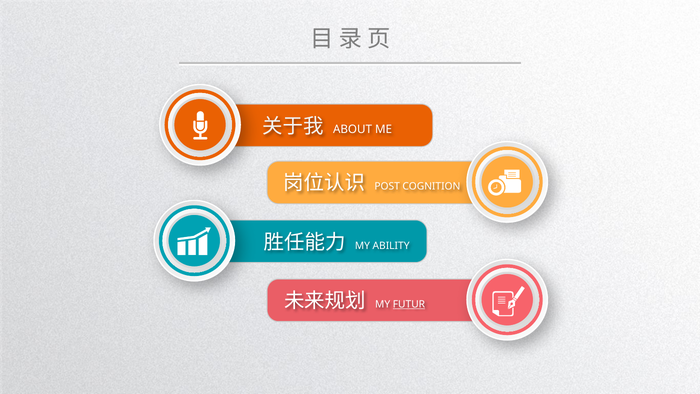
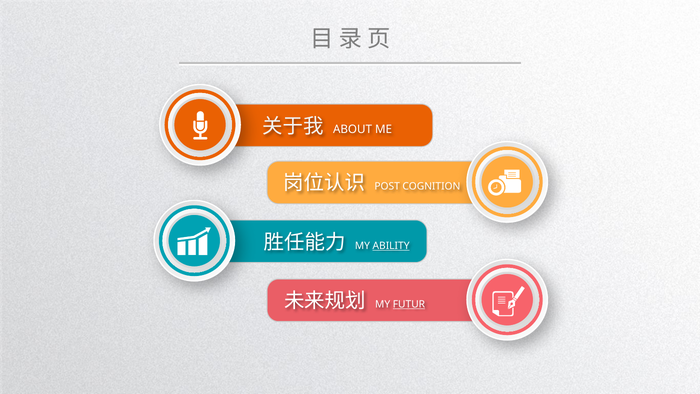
ABILITY underline: none -> present
